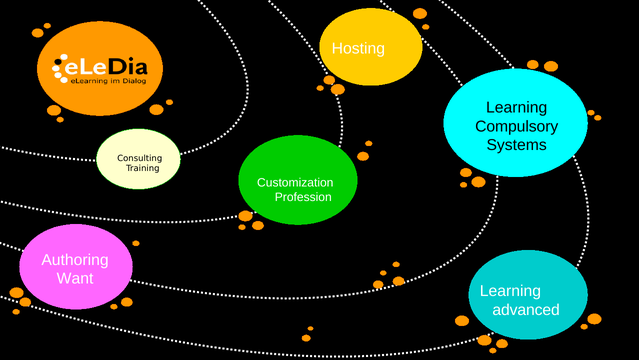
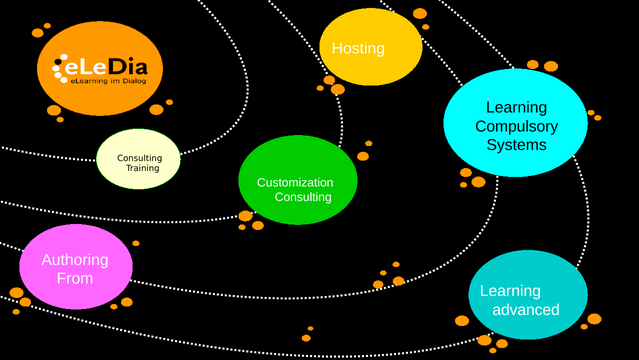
Profession at (303, 197): Profession -> Consulting
Want: Want -> From
